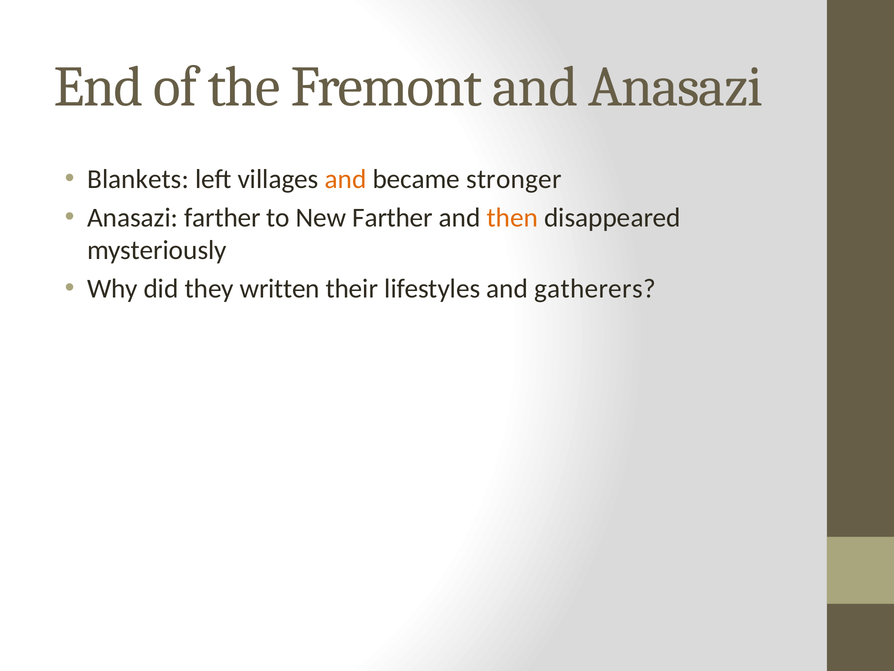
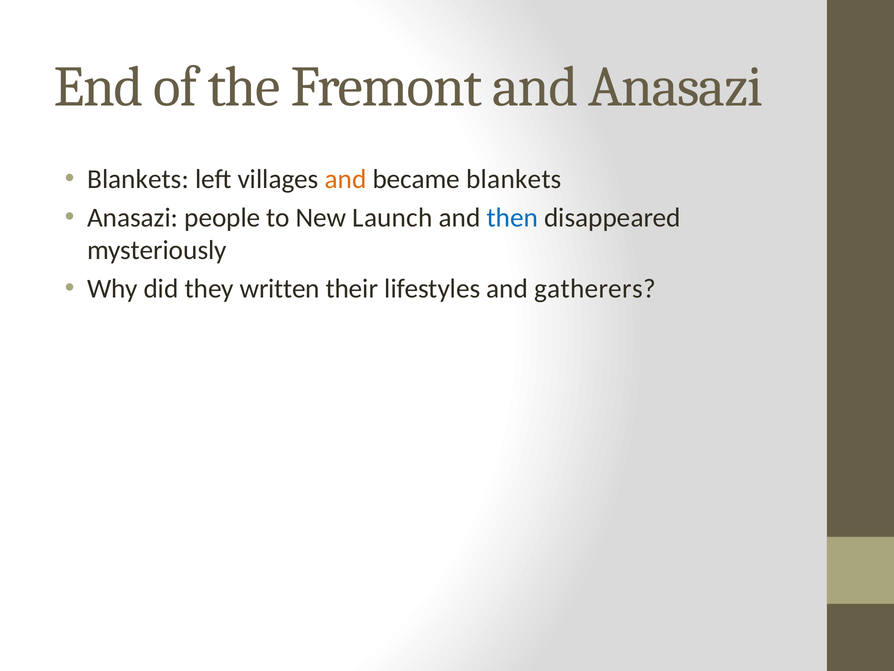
became stronger: stronger -> blankets
Anasazi farther: farther -> people
New Farther: Farther -> Launch
then colour: orange -> blue
